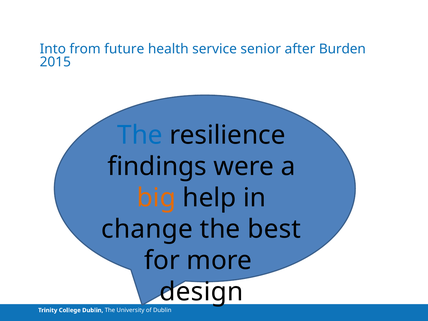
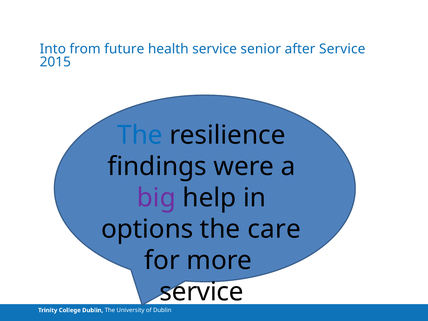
after Burden: Burden -> Service
big colour: orange -> purple
change: change -> options
best: best -> care
design at (201, 292): design -> service
